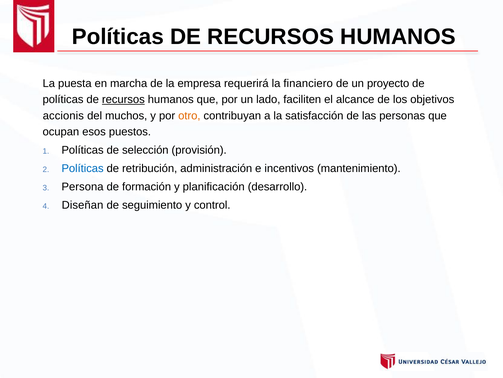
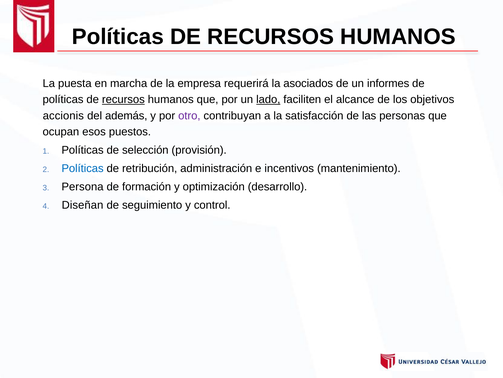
financiero: financiero -> asociados
proyecto: proyecto -> informes
lado underline: none -> present
muchos: muchos -> además
otro colour: orange -> purple
planificación: planificación -> optimización
